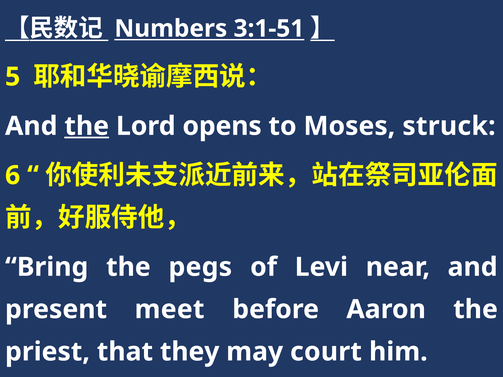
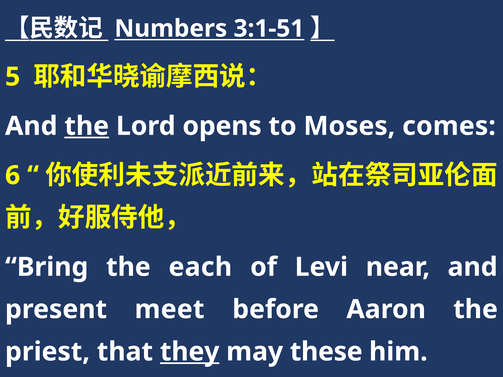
struck: struck -> comes
pegs: pegs -> each
they underline: none -> present
court: court -> these
